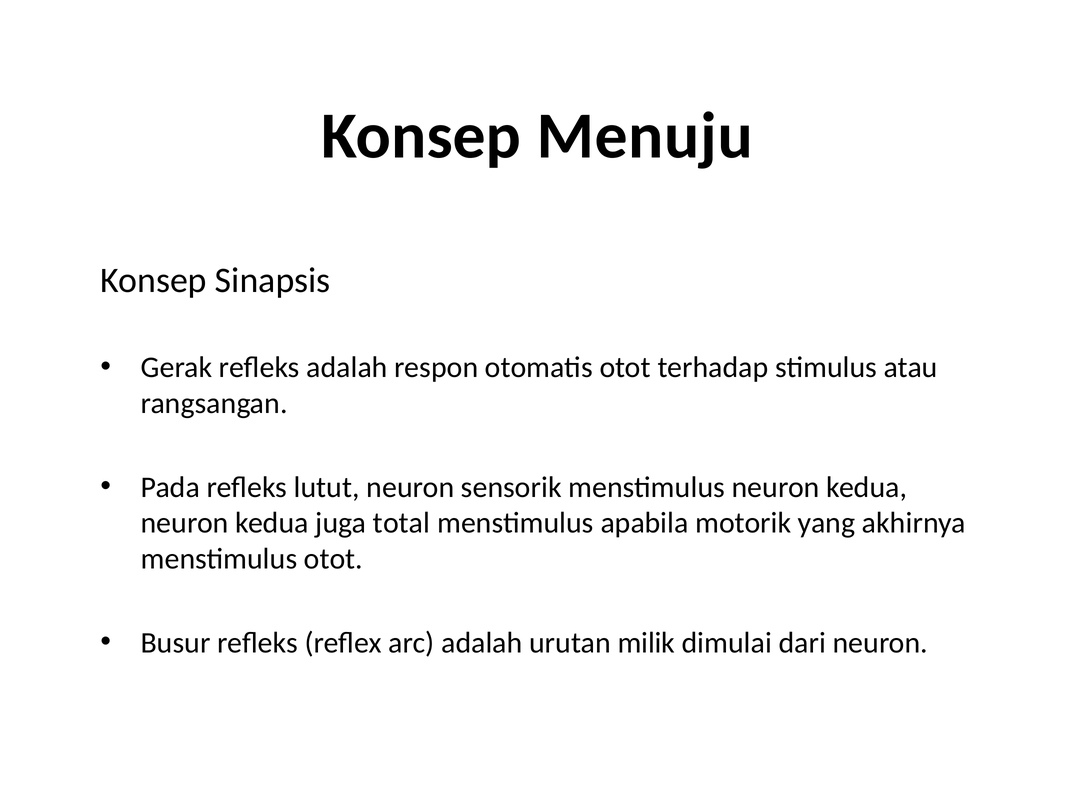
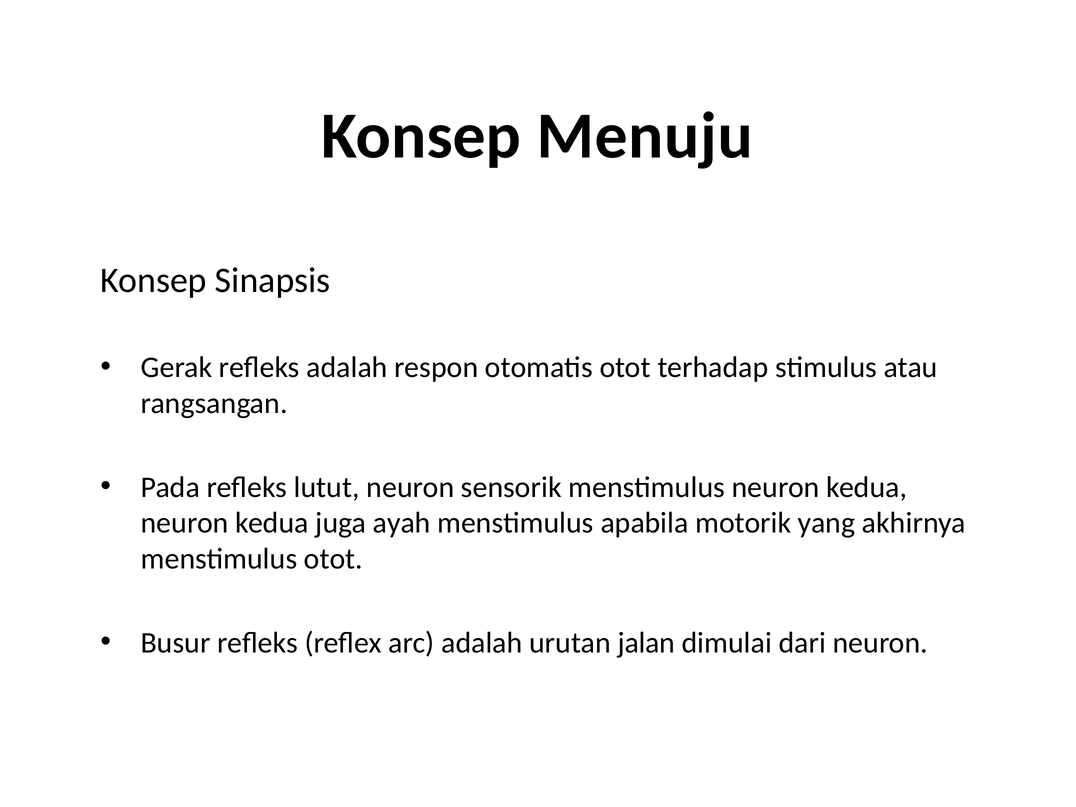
total: total -> ayah
milik: milik -> jalan
